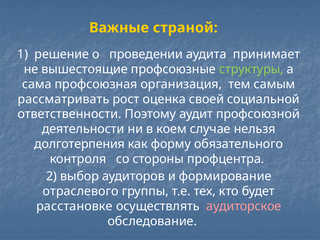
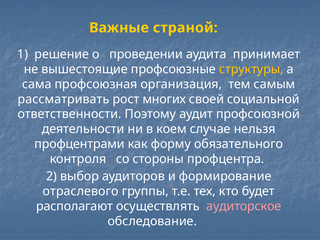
структуры colour: light green -> yellow
оценка: оценка -> многих
долготерпения: долготерпения -> профцентрами
расстановке: расстановке -> располагают
